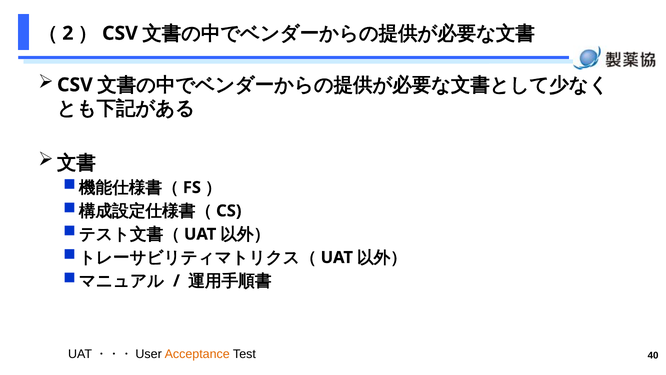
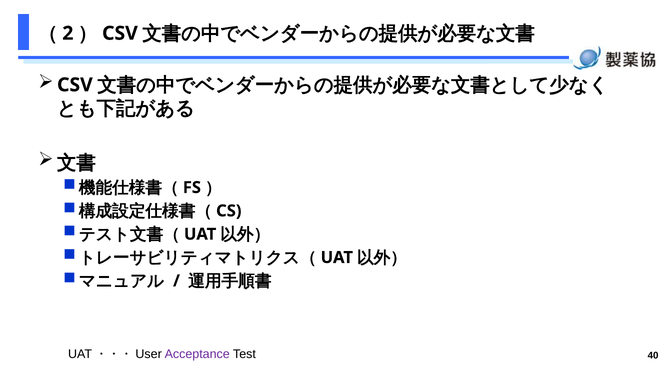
Acceptance colour: orange -> purple
